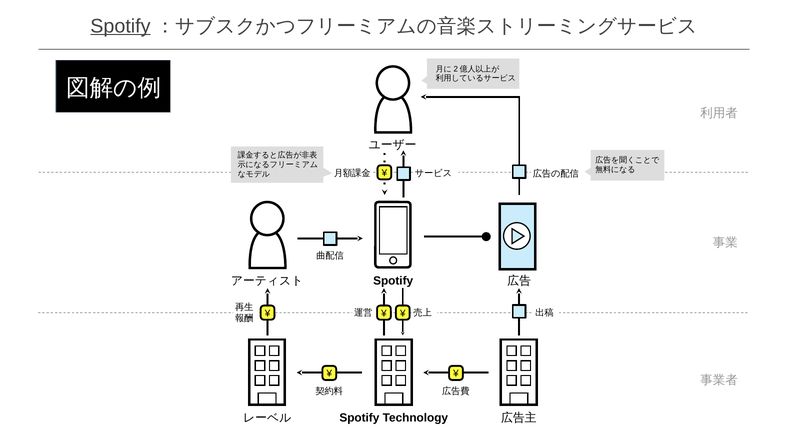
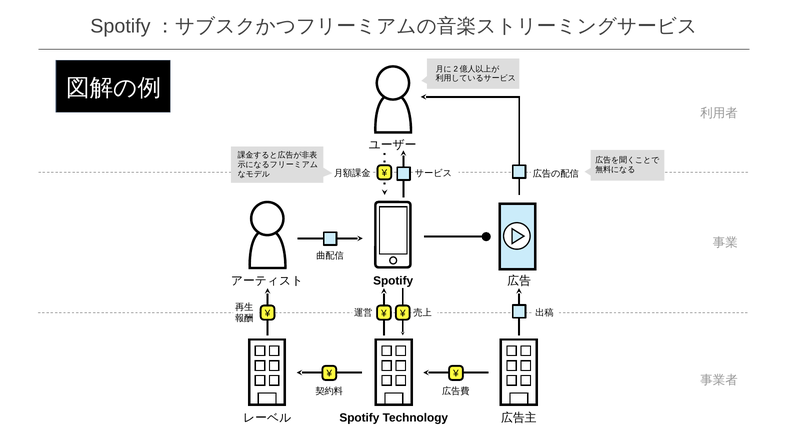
Spotify at (120, 26) underline: present -> none
